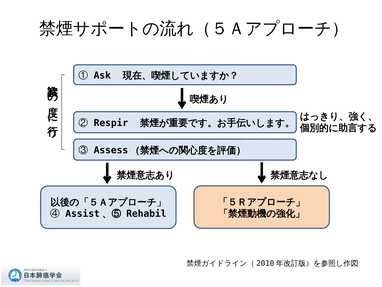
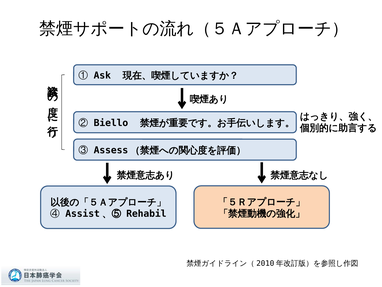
Respir: Respir -> Biello
